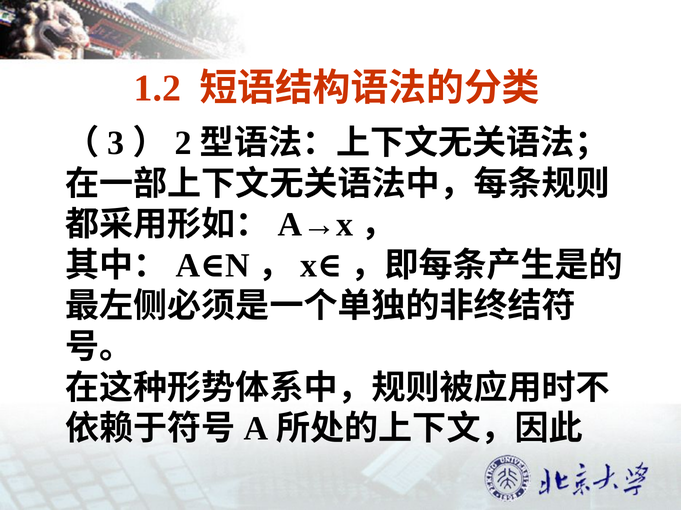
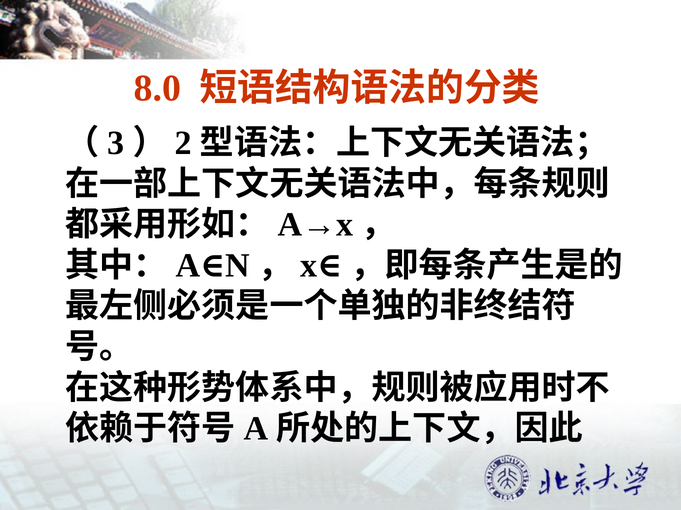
1.2: 1.2 -> 8.0
